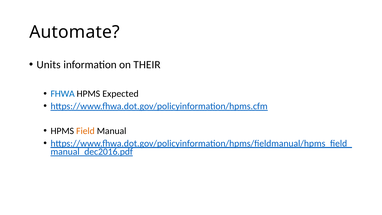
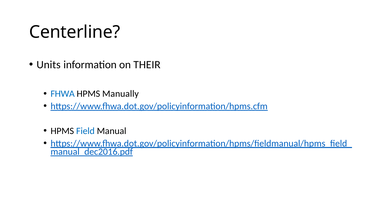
Automate: Automate -> Centerline
Expected: Expected -> Manually
Field colour: orange -> blue
